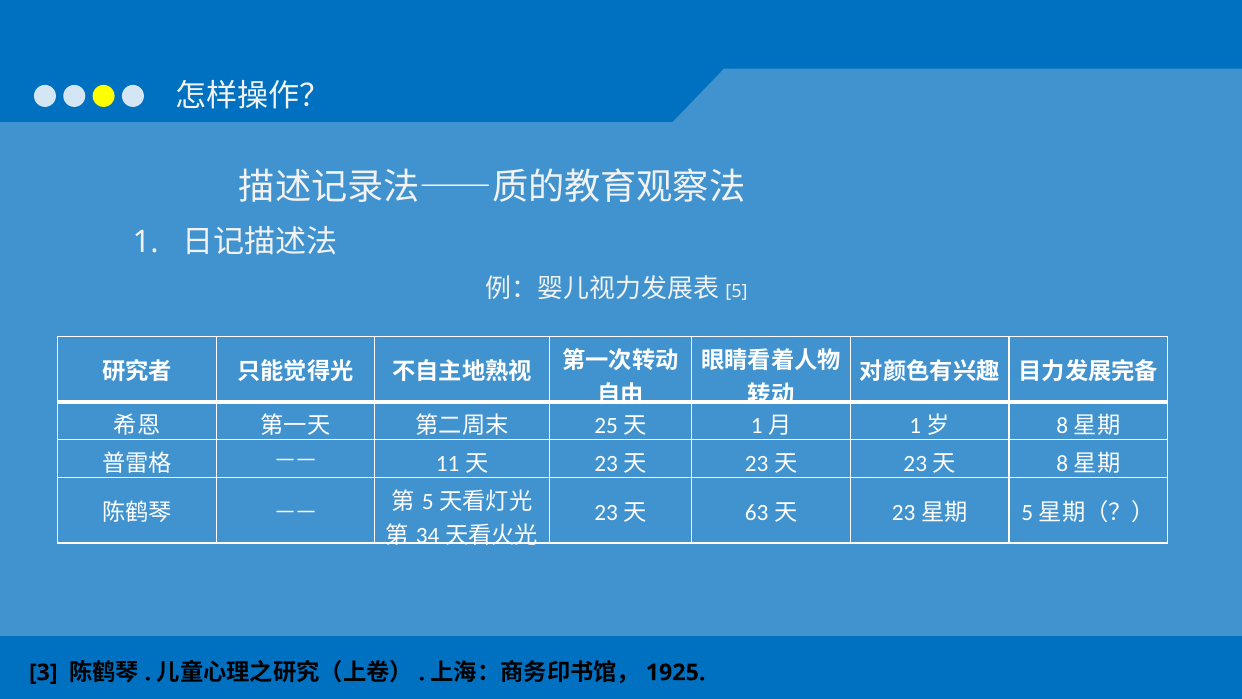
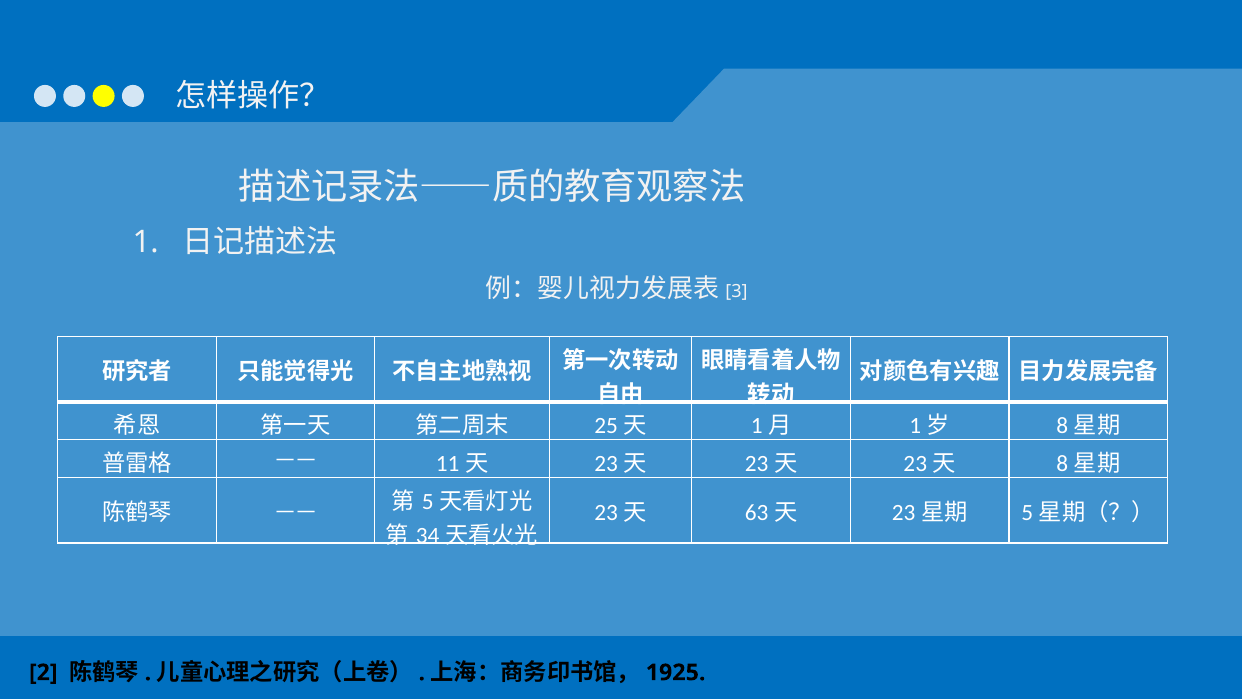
5: 5 -> 3
3: 3 -> 2
